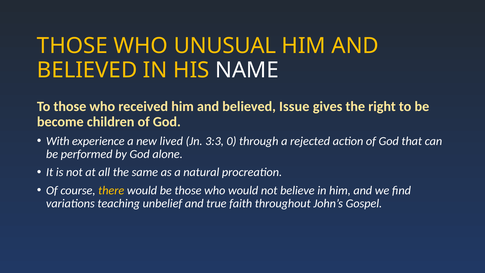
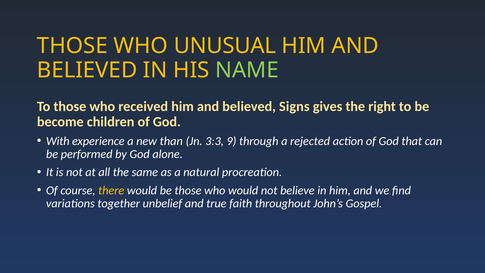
NAME colour: white -> light green
Issue: Issue -> Signs
lived: lived -> than
0: 0 -> 9
teaching: teaching -> together
